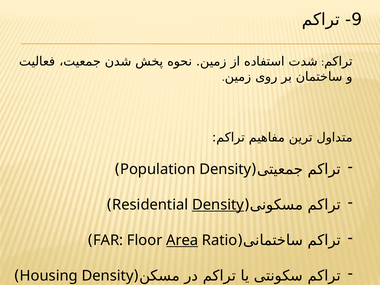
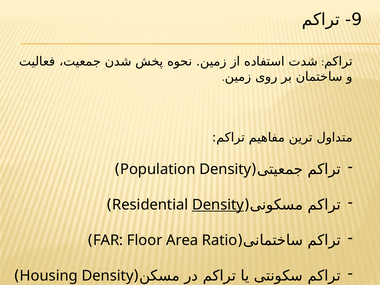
Area underline: present -> none
